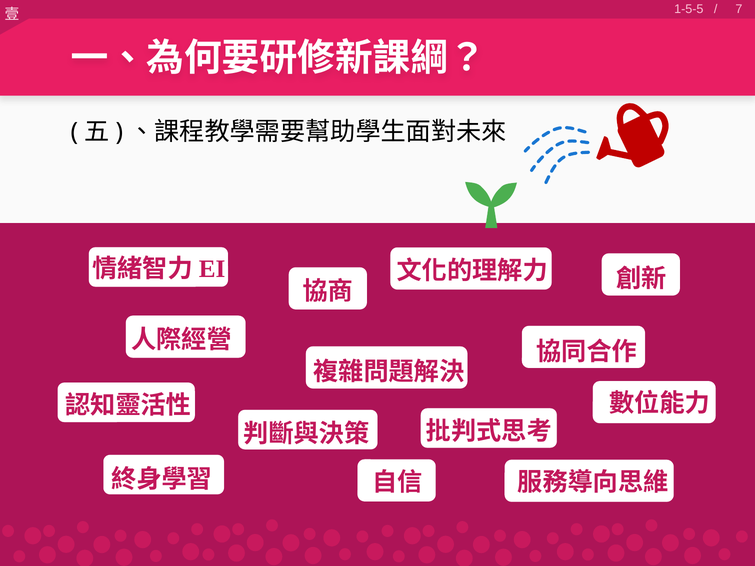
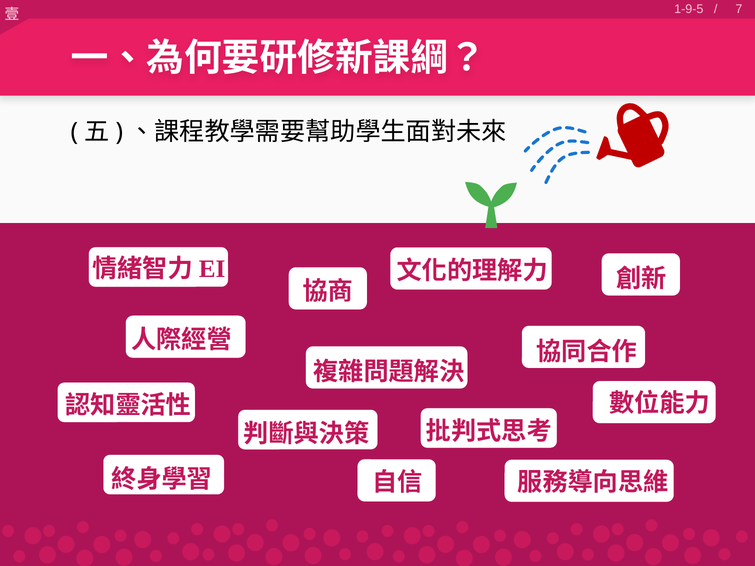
1-5-5: 1-5-5 -> 1-9-5
